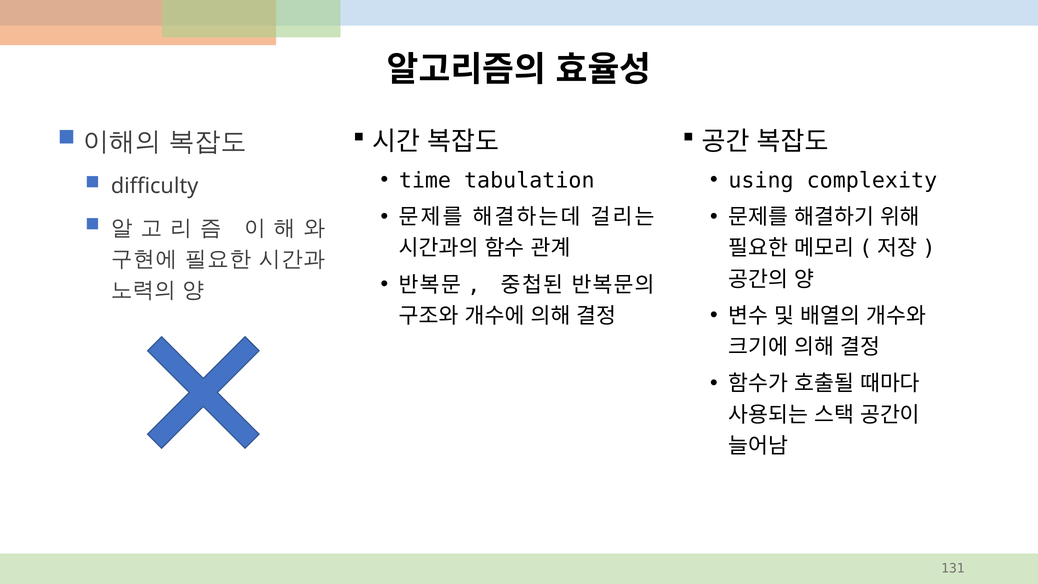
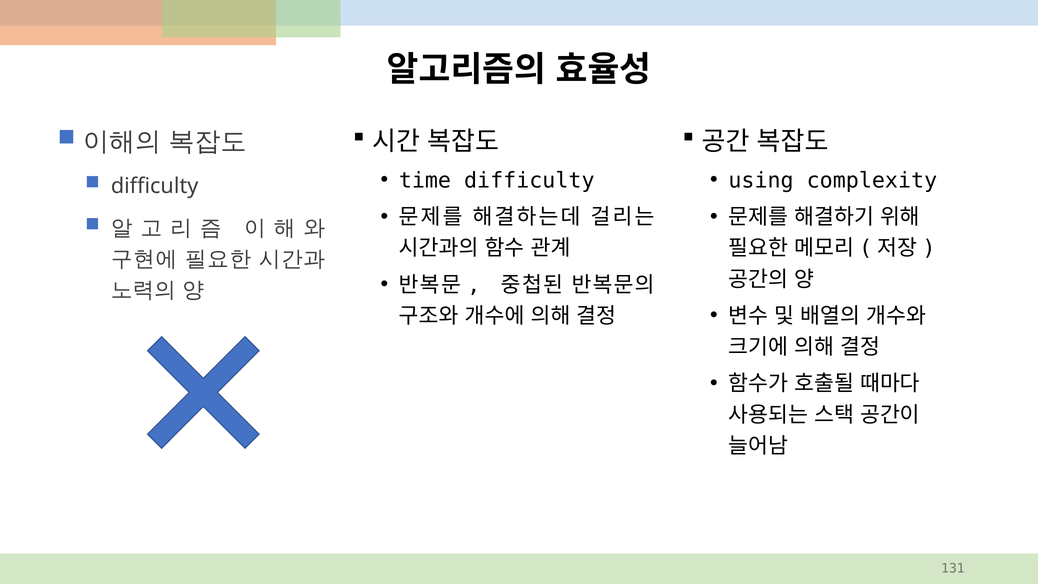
time tabulation: tabulation -> difficulty
